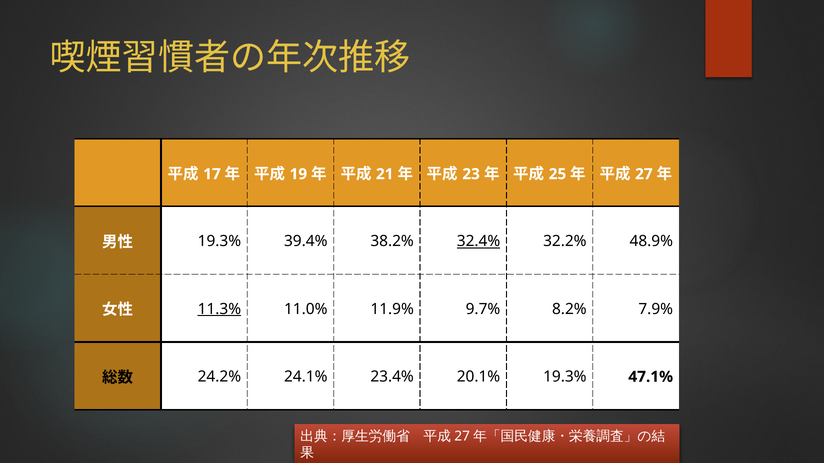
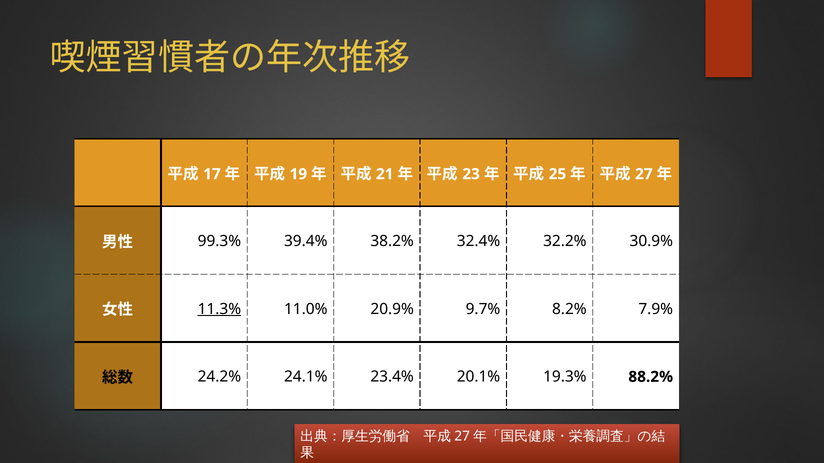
19.3% at (219, 241): 19.3% -> 99.3%
32.4% underline: present -> none
48.9%: 48.9% -> 30.9%
11.9%: 11.9% -> 20.9%
47.1%: 47.1% -> 88.2%
